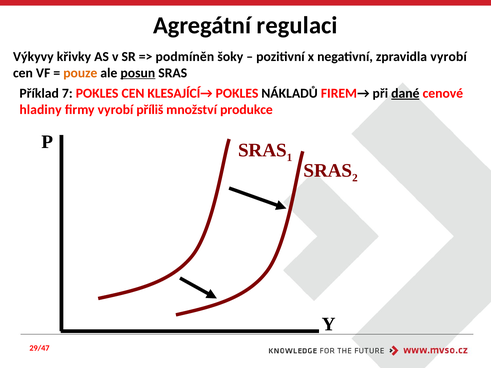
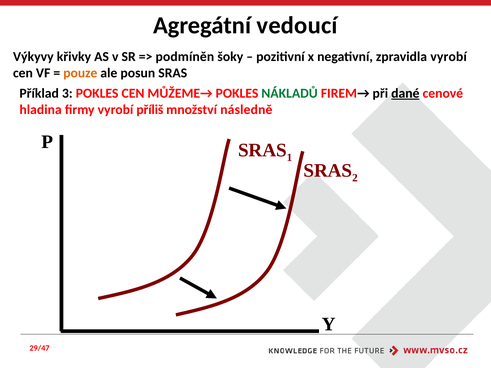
regulaci: regulaci -> vedoucí
posun underline: present -> none
7: 7 -> 3
KLESAJÍCÍ→: KLESAJÍCÍ→ -> MŮŽEME→
NÁKLADŮ colour: black -> green
hladiny: hladiny -> hladina
produkce: produkce -> následně
